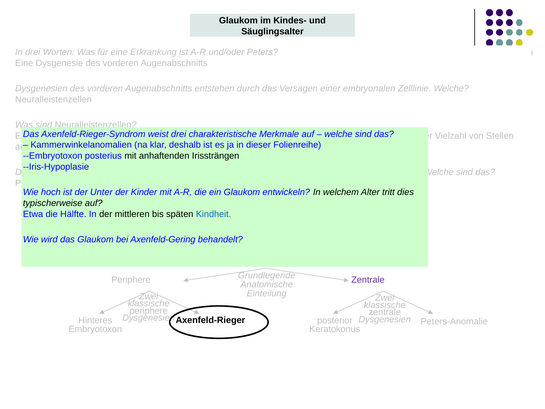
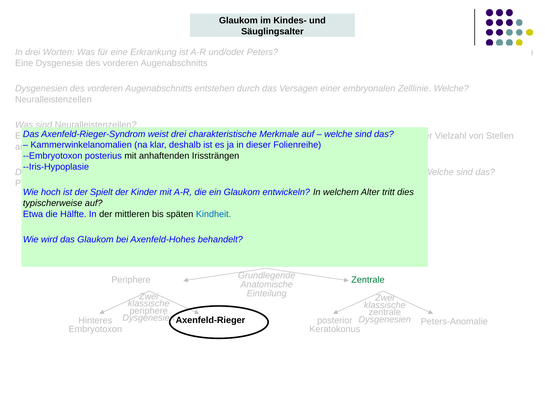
Unter: Unter -> Spielt
Axenfeld-Gering: Axenfeld-Gering -> Axenfeld-Hohes
Zentrale at (368, 280) colour: purple -> green
